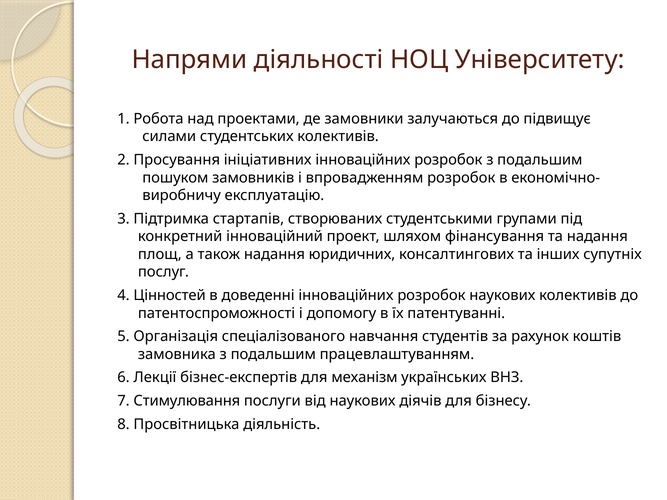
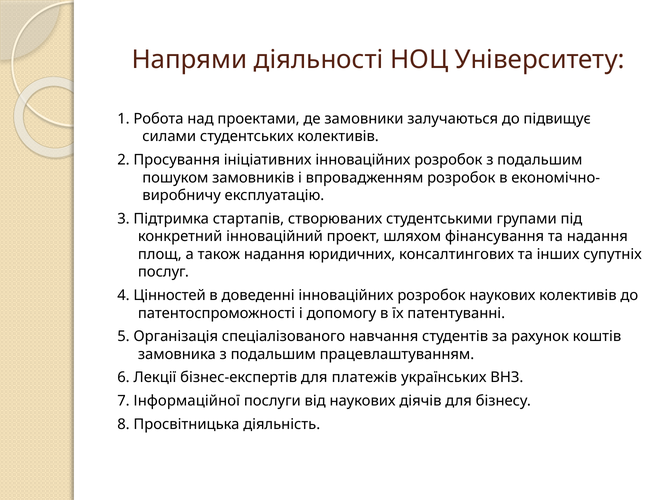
механізм: механізм -> платежів
Стимулювання: Стимулювання -> Інформаційної
